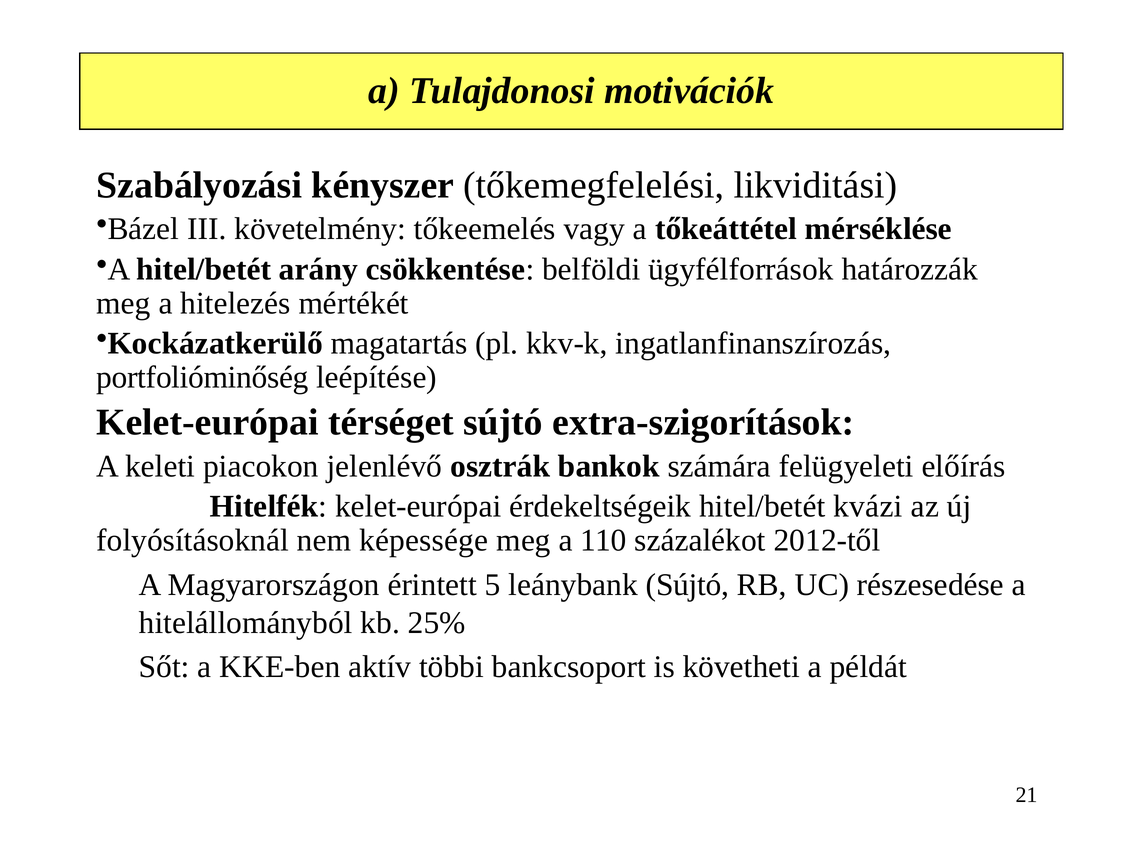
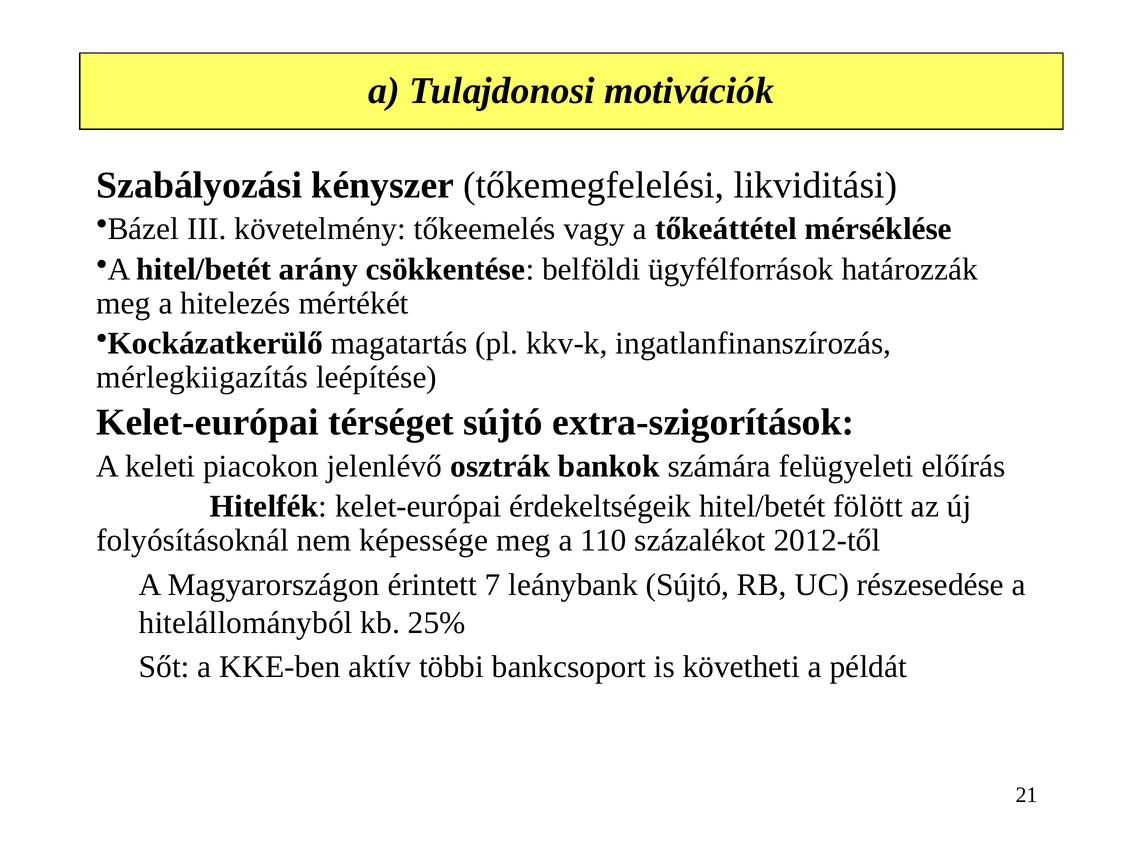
portfolióminőség: portfolióminőség -> mérlegkiigazítás
kvázi: kvázi -> fölött
5: 5 -> 7
